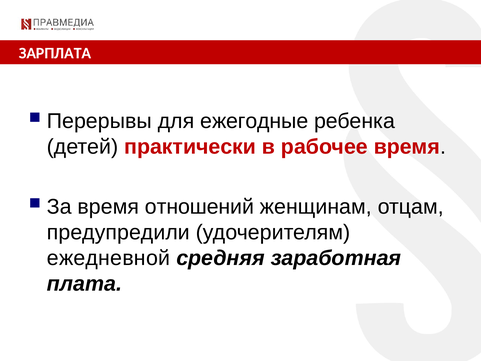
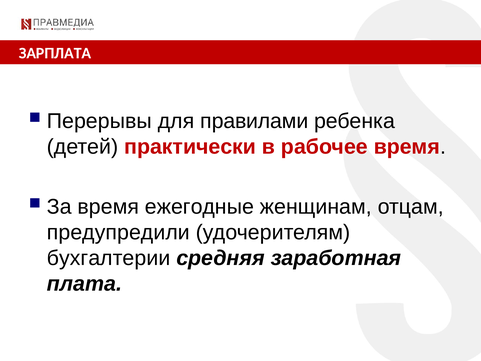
ежегодные: ежегодные -> правилами
отношений: отношений -> ежегодные
ежедневной: ежедневной -> бухгалтерии
